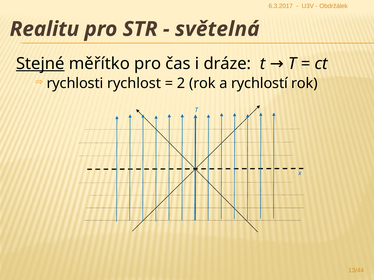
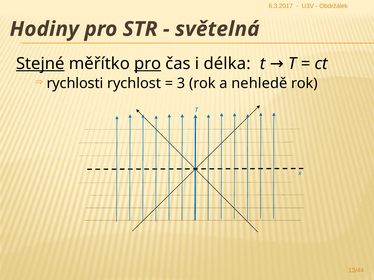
Realitu: Realitu -> Hodiny
pro at (148, 64) underline: none -> present
dráze: dráze -> délka
2: 2 -> 3
rychlostí: rychlostí -> nehledě
